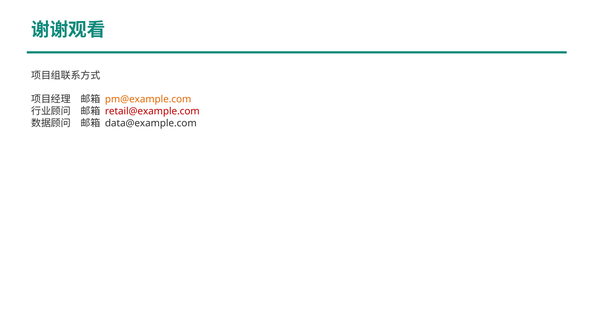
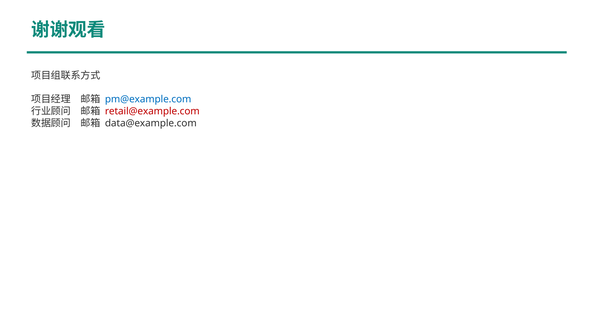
pm@example.com colour: orange -> blue
